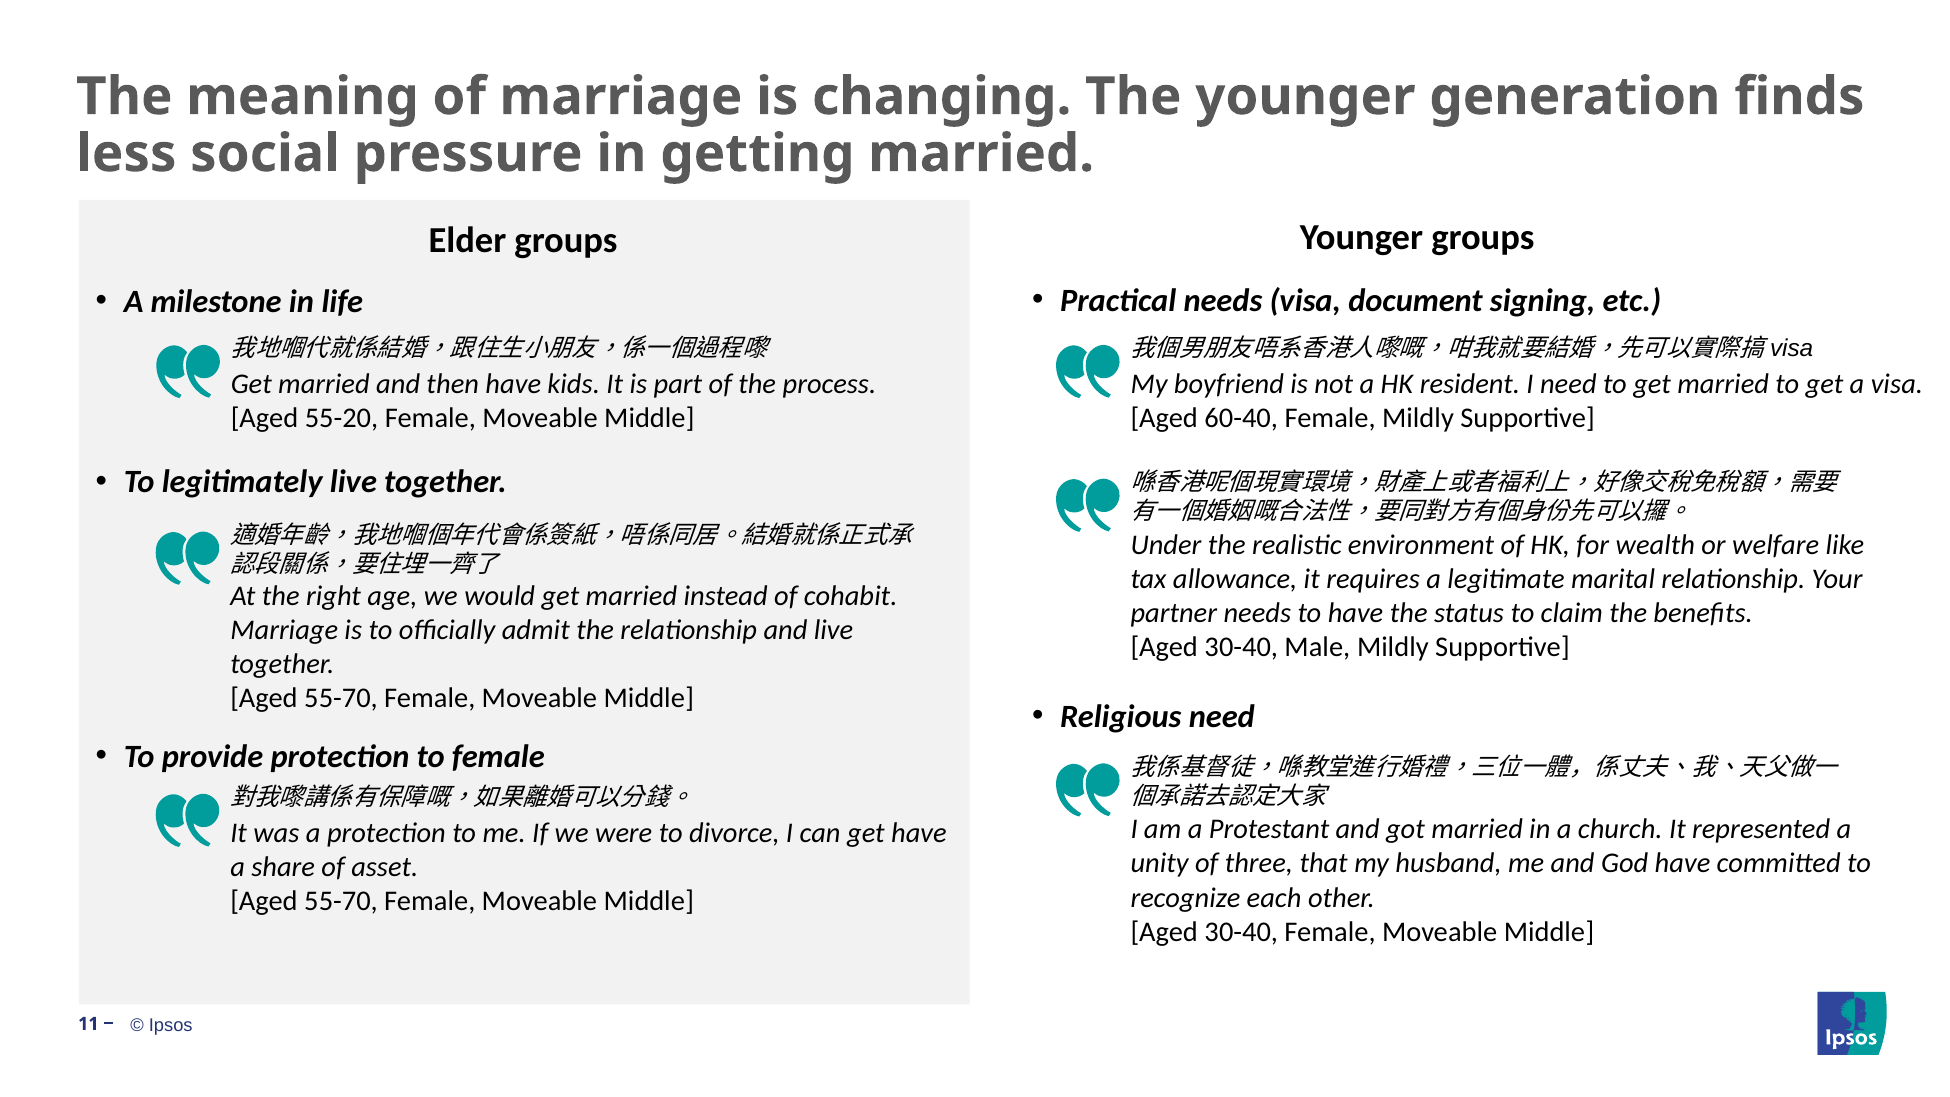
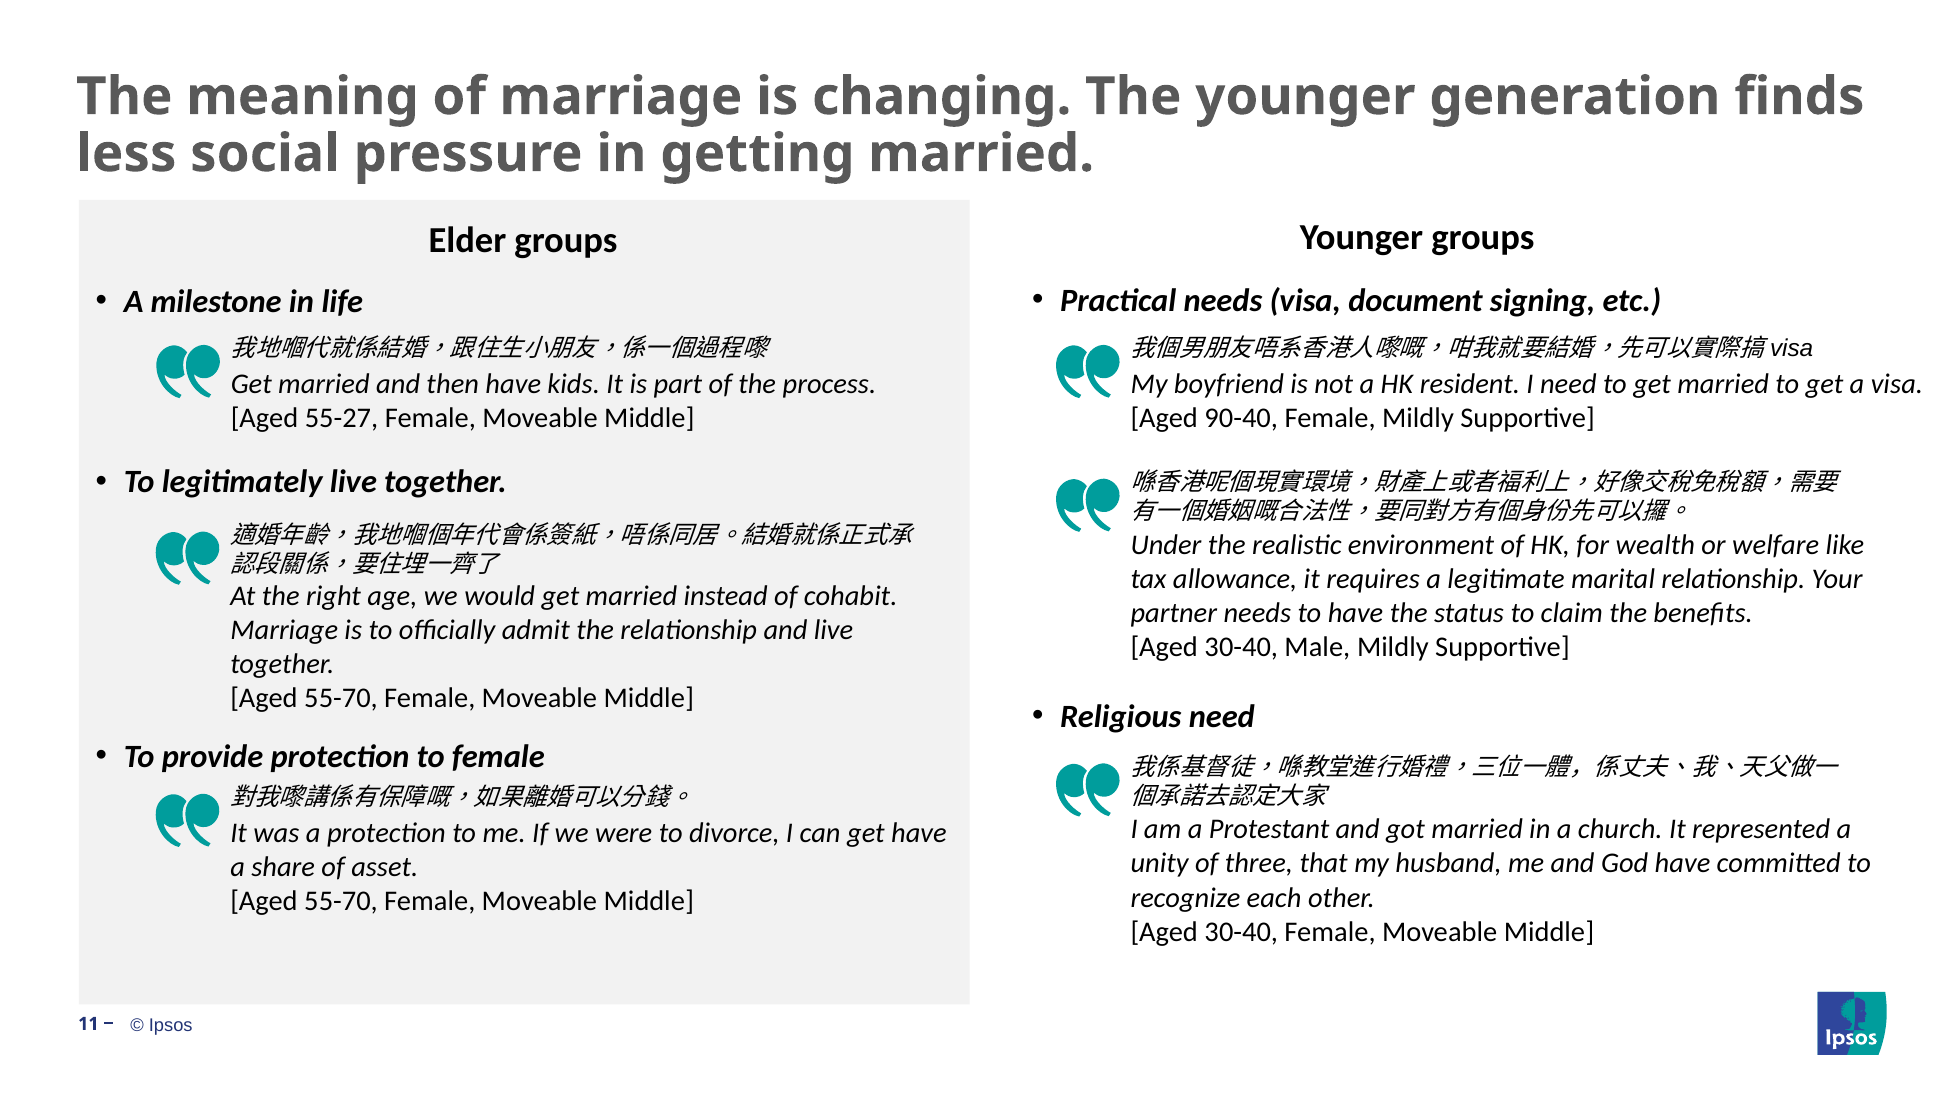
55-20: 55-20 -> 55-27
60-40: 60-40 -> 90-40
